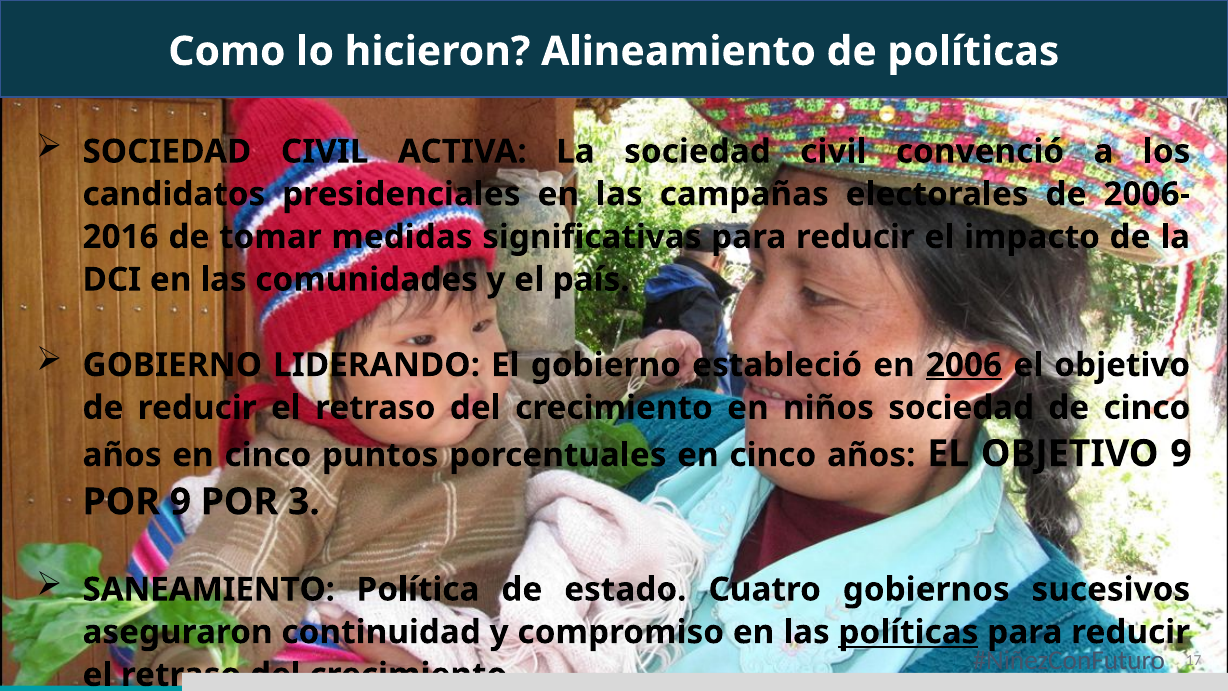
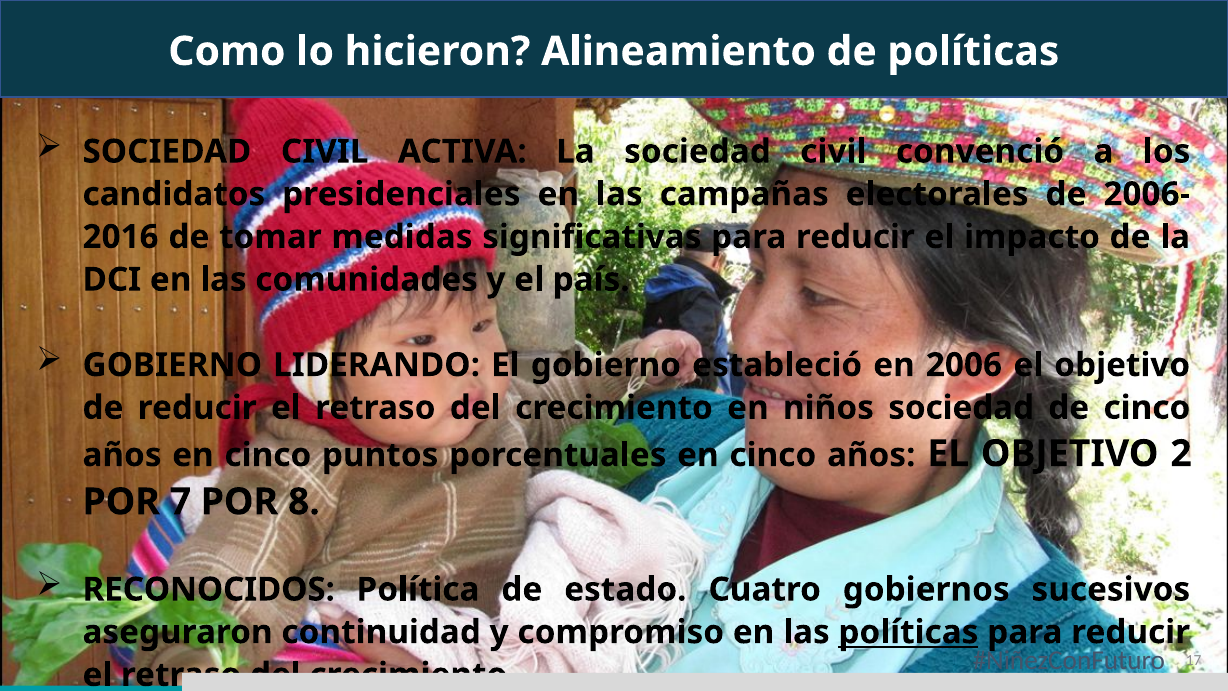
2006 underline: present -> none
OBJETIVO 9: 9 -> 2
POR 9: 9 -> 7
3: 3 -> 8
SANEAMIENTO: SANEAMIENTO -> RECONOCIDOS
